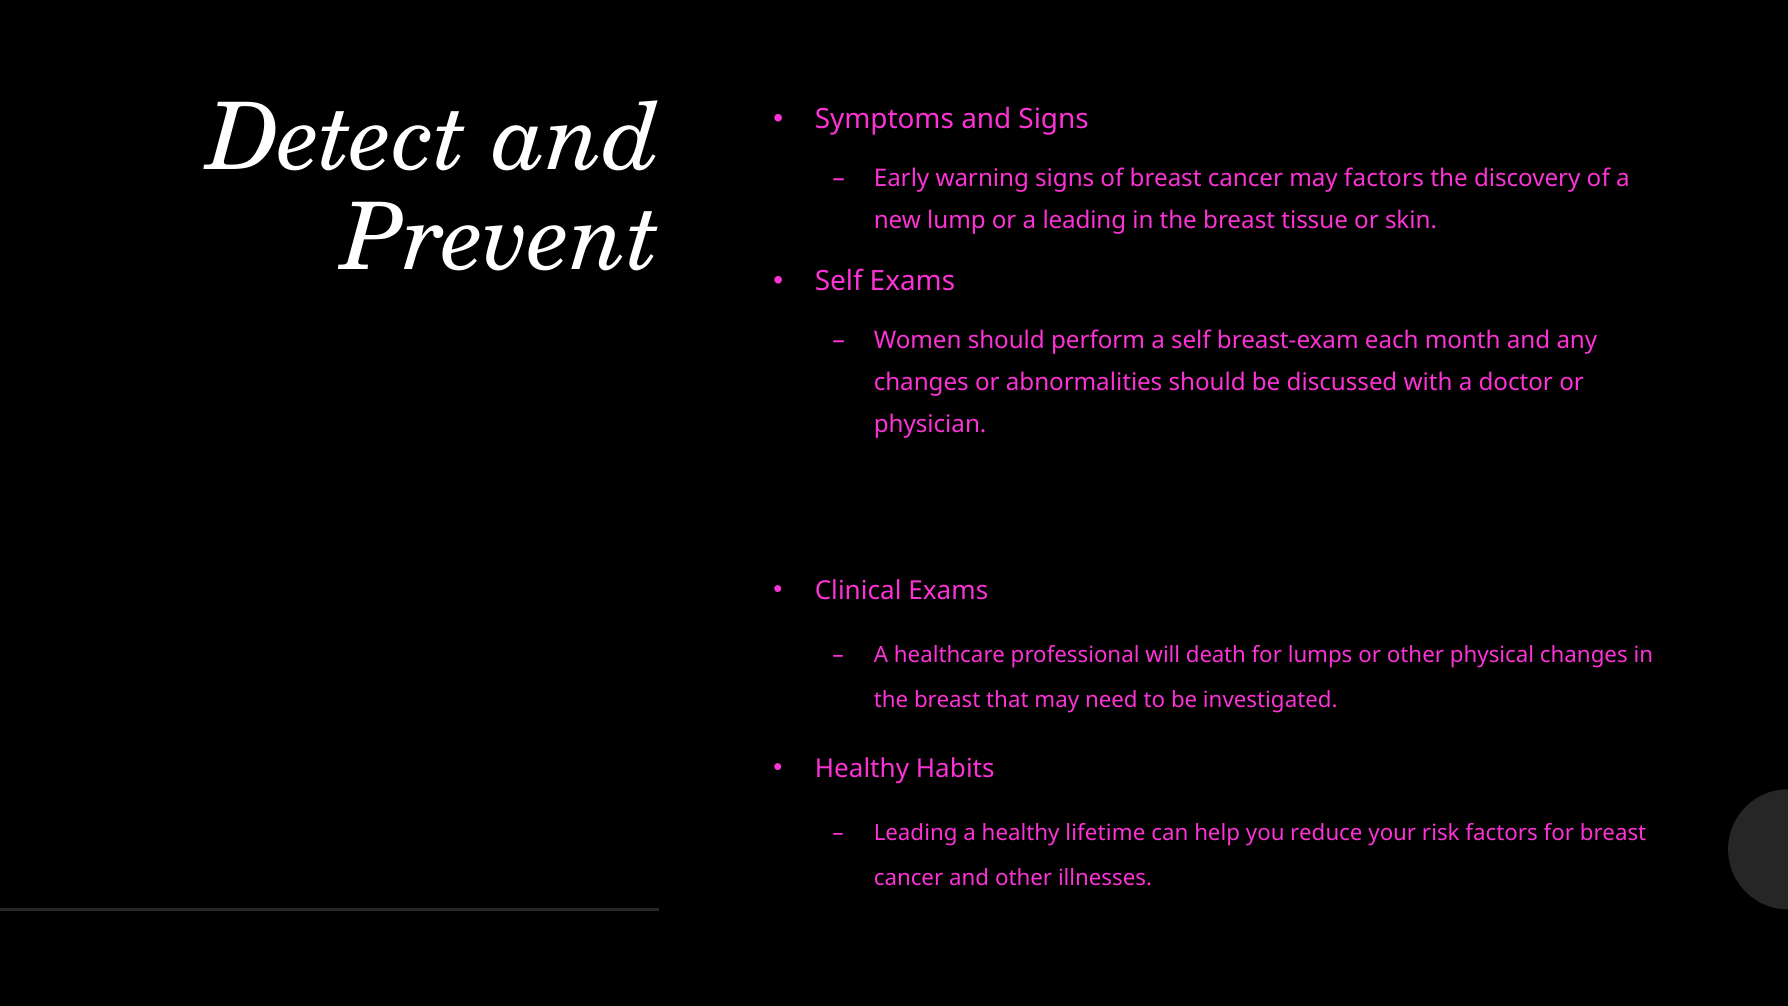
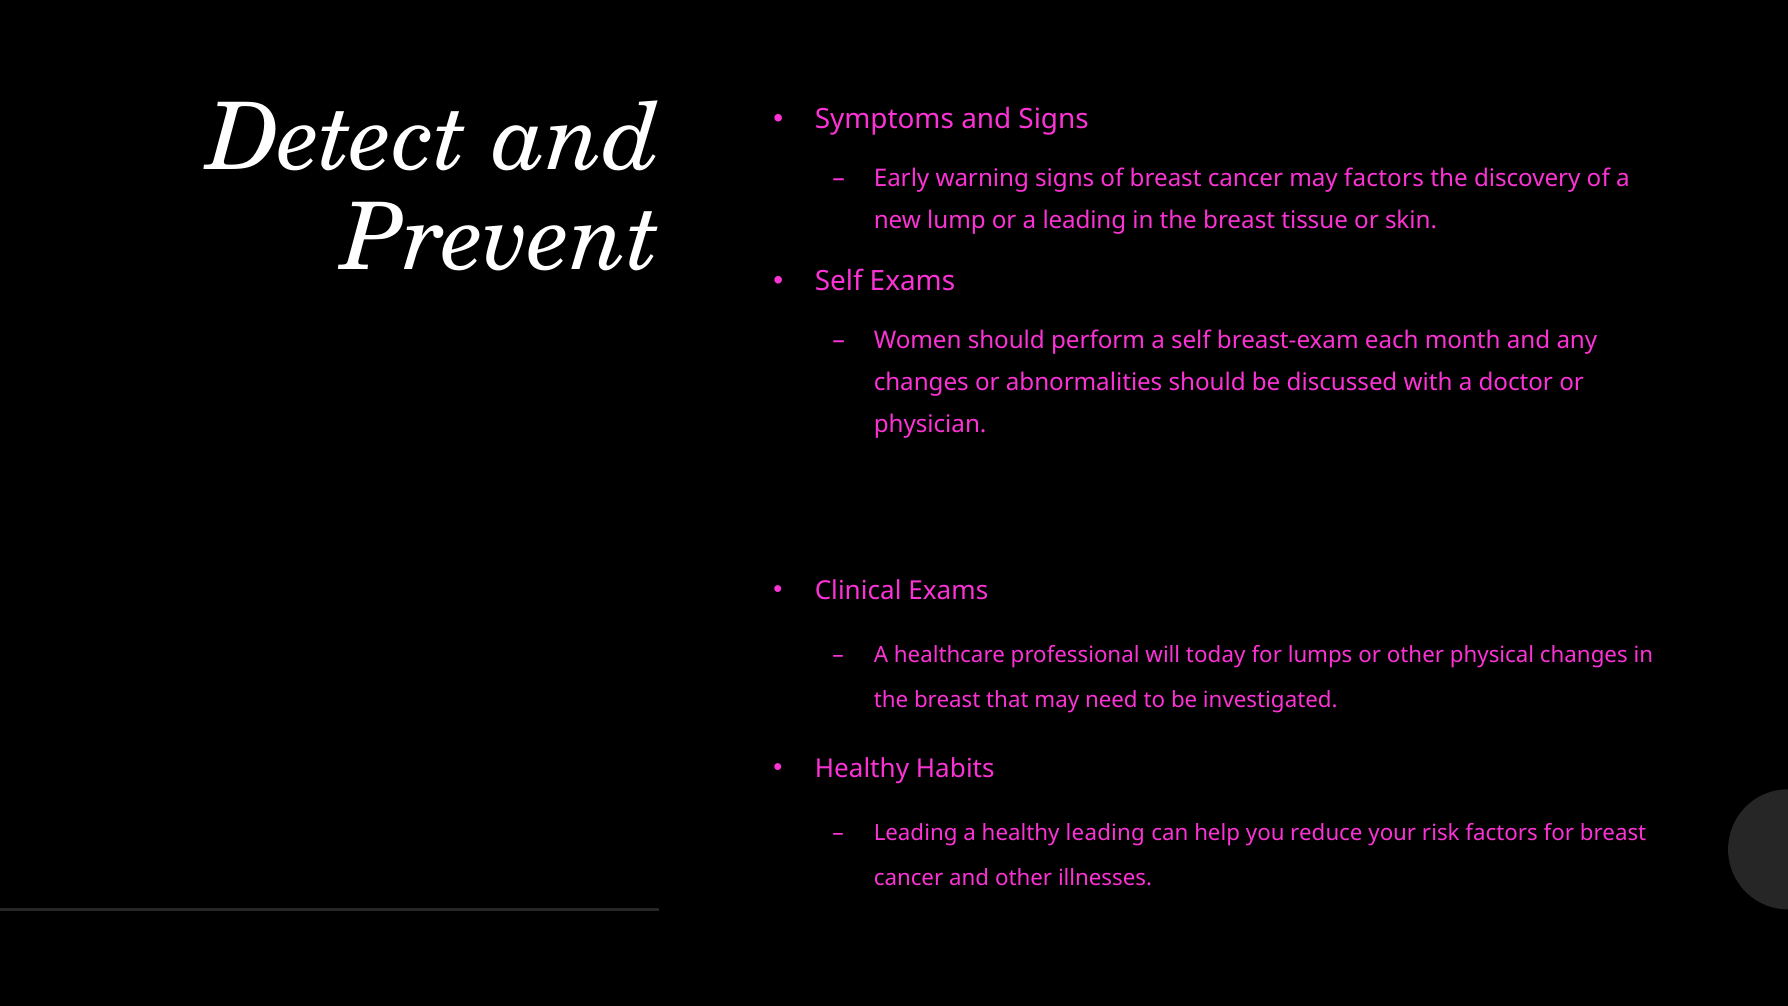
death: death -> today
healthy lifetime: lifetime -> leading
